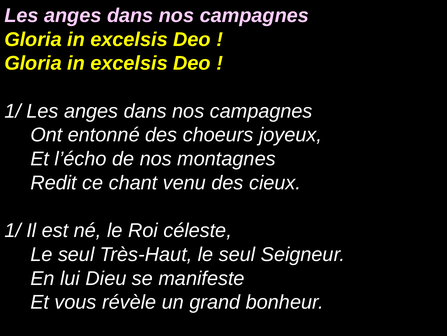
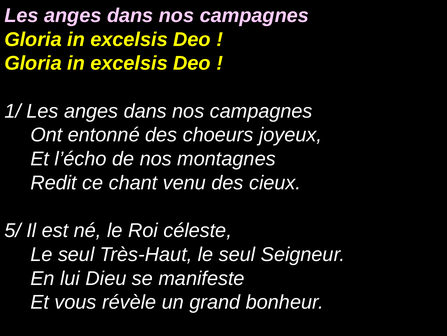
1/ at (13, 230): 1/ -> 5/
